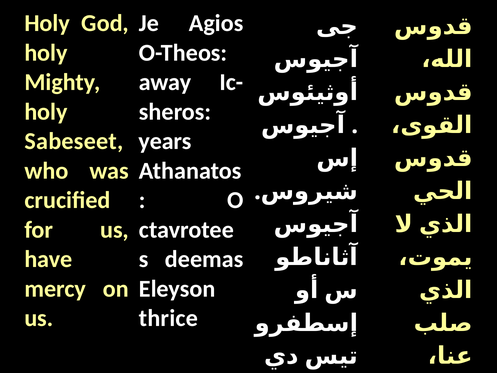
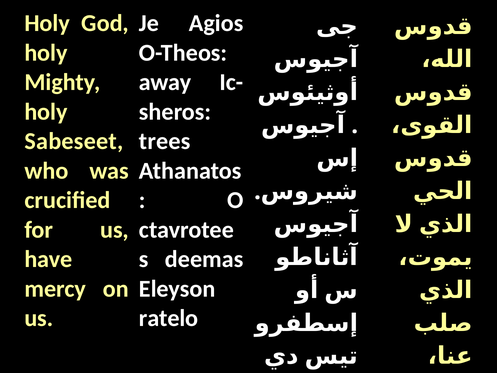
years: years -> trees
thrice: thrice -> ratelo
